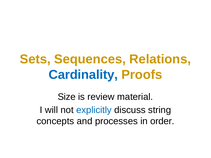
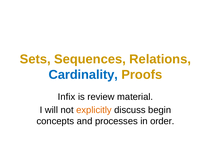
Size: Size -> Infix
explicitly colour: blue -> orange
string: string -> begin
